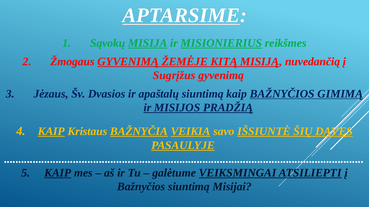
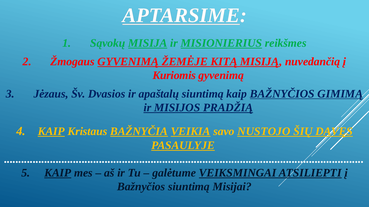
Sugrįžus: Sugrįžus -> Kuriomis
IŠSIUNTĖ: IŠSIUNTĖ -> NUSTOJO
